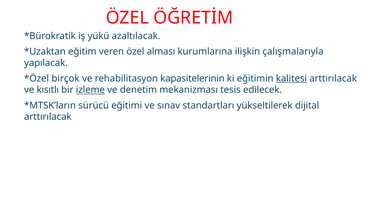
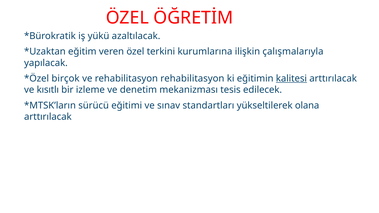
alması: alması -> terkini
rehabilitasyon kapasitelerinin: kapasitelerinin -> rehabilitasyon
izleme underline: present -> none
dijital: dijital -> olana
